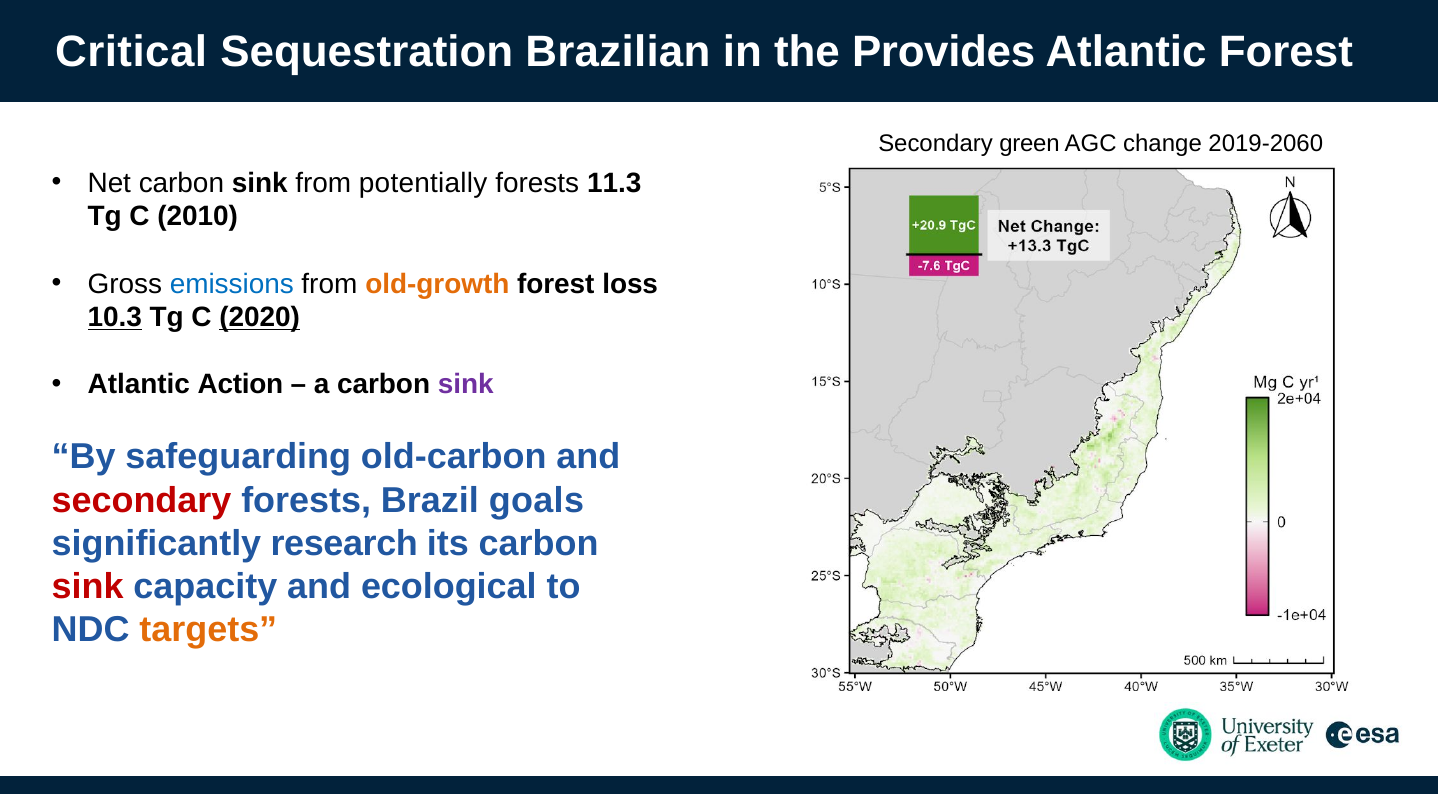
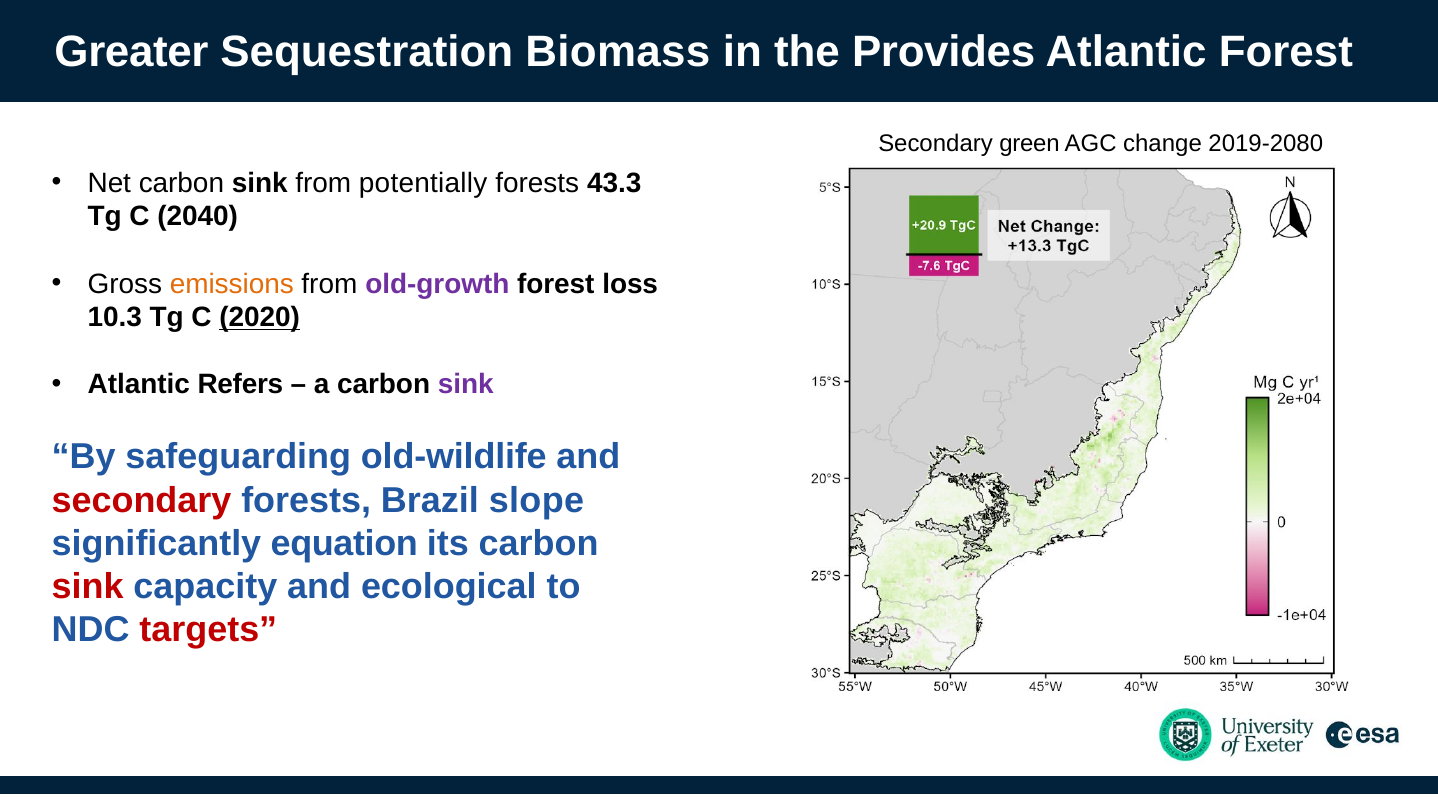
Critical: Critical -> Greater
Brazilian: Brazilian -> Biomass
2019-2060: 2019-2060 -> 2019-2080
11.3: 11.3 -> 43.3
2010: 2010 -> 2040
emissions colour: blue -> orange
old-growth colour: orange -> purple
10.3 underline: present -> none
Action: Action -> Refers
old-carbon: old-carbon -> old-wildlife
goals: goals -> slope
research: research -> equation
targets colour: orange -> red
